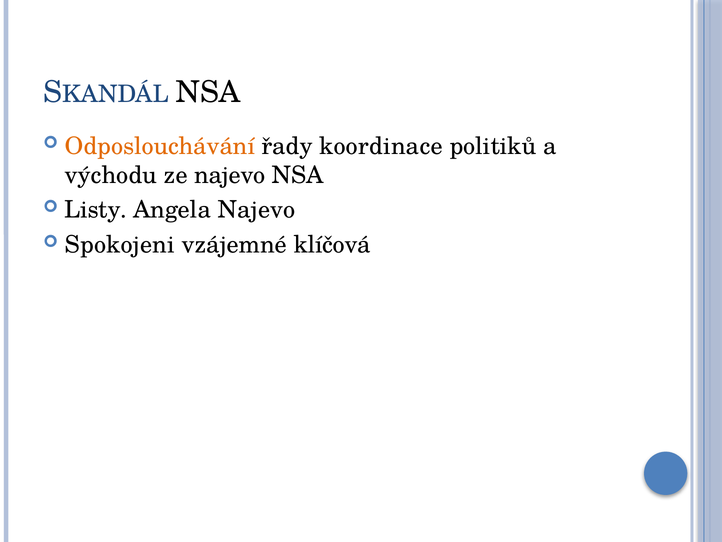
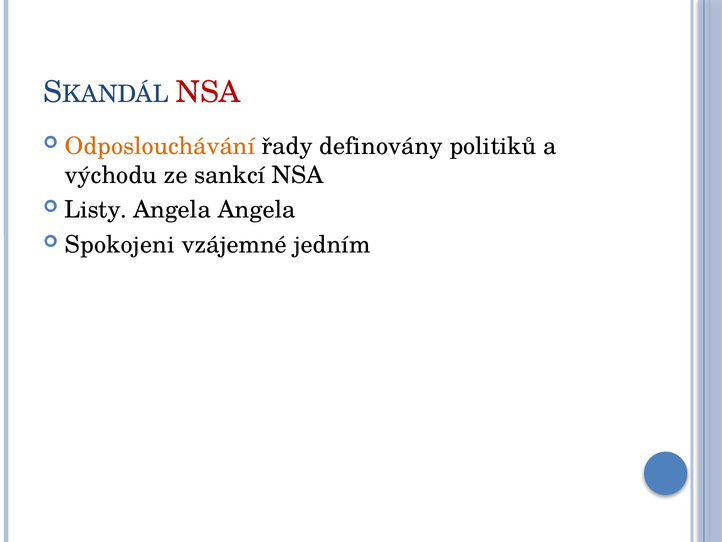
NSA at (208, 92) colour: black -> red
koordinace: koordinace -> definovány
ze najevo: najevo -> sankcí
Angela Najevo: Najevo -> Angela
klíčová: klíčová -> jedním
